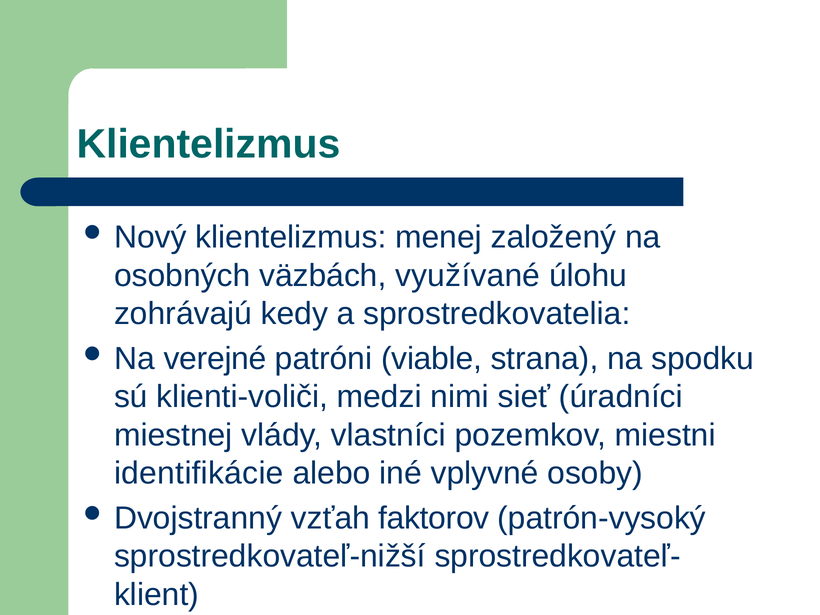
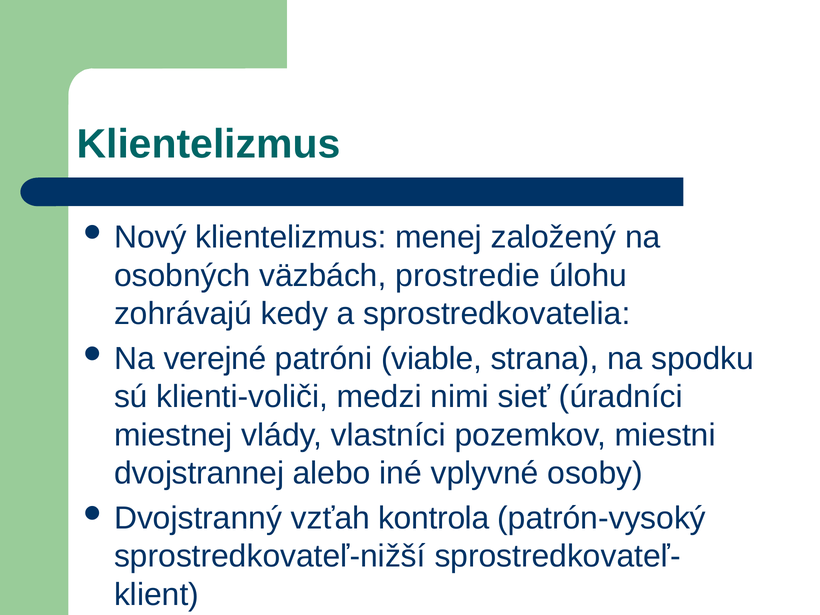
využívané: využívané -> prostredie
identifikácie: identifikácie -> dvojstrannej
faktorov: faktorov -> kontrola
